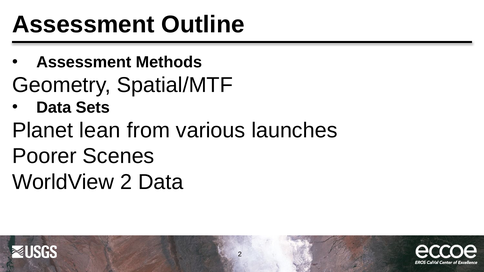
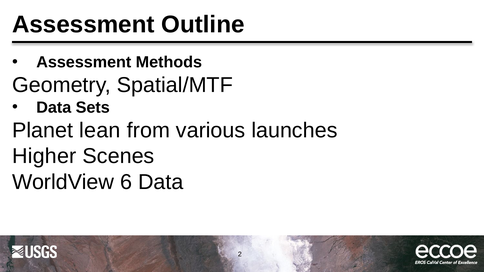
Poorer: Poorer -> Higher
WorldView 2: 2 -> 6
